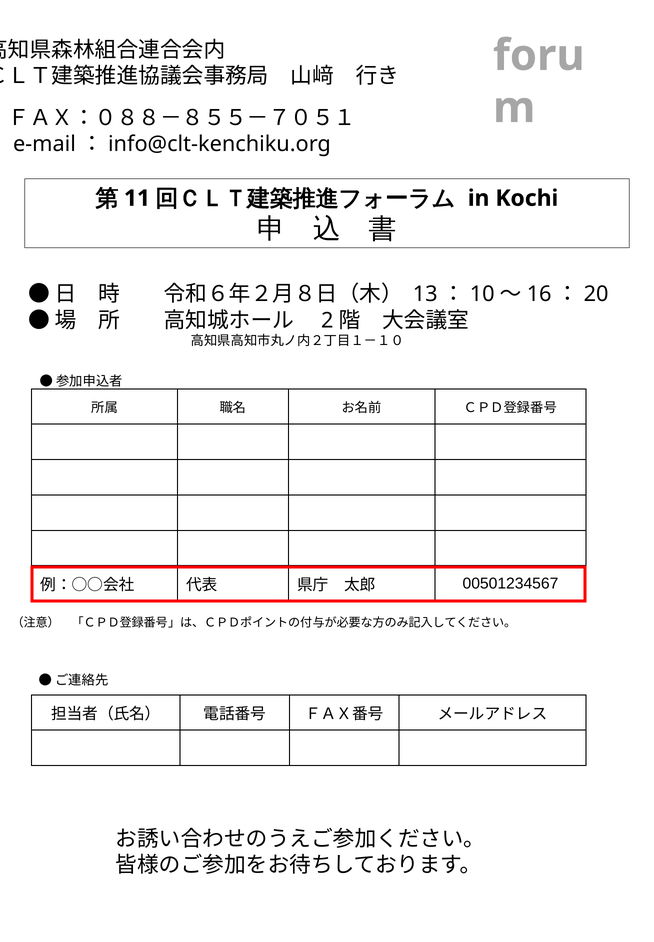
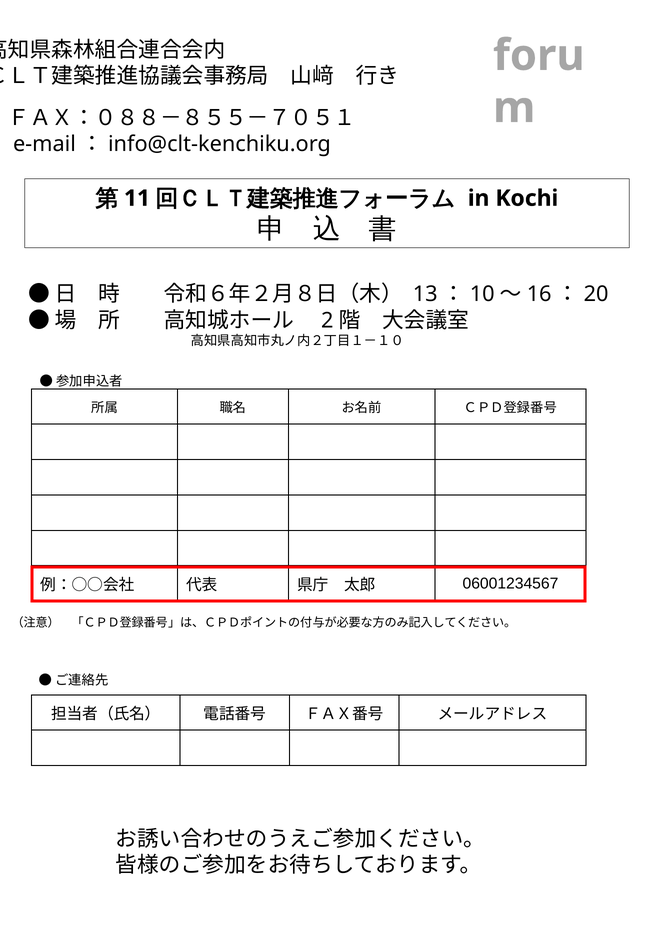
00501234567: 00501234567 -> 06001234567
